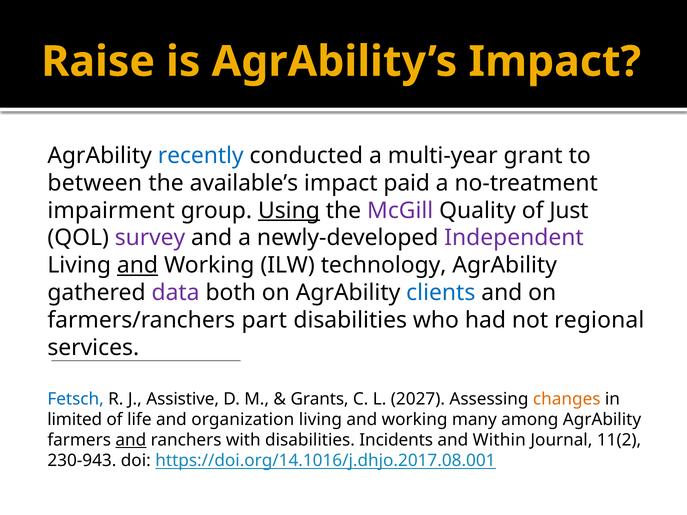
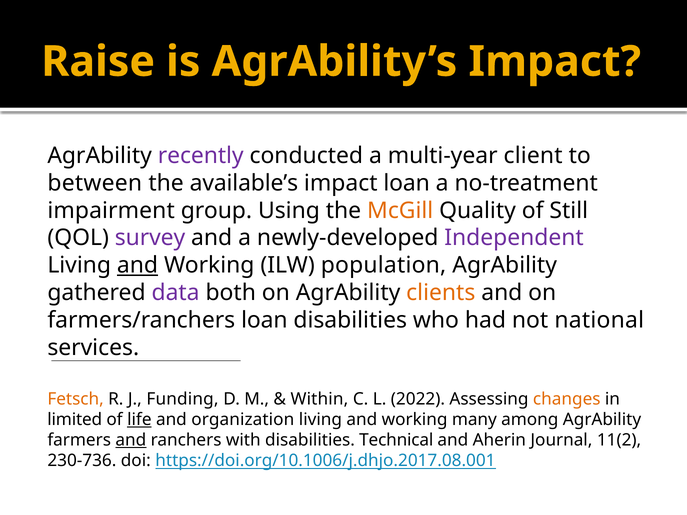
recently colour: blue -> purple
grant: grant -> client
impact paid: paid -> loan
Using underline: present -> none
McGill colour: purple -> orange
Just: Just -> Still
technology: technology -> population
clients colour: blue -> orange
farmers/ranchers part: part -> loan
regional: regional -> national
Fetsch colour: blue -> orange
Assistive: Assistive -> Funding
Grants: Grants -> Within
2027: 2027 -> 2022
life underline: none -> present
Incidents: Incidents -> Technical
Within: Within -> Aherin
230-943: 230-943 -> 230-736
https://doi.org/14.1016/j.dhjo.2017.08.001: https://doi.org/14.1016/j.dhjo.2017.08.001 -> https://doi.org/10.1006/j.dhjo.2017.08.001
